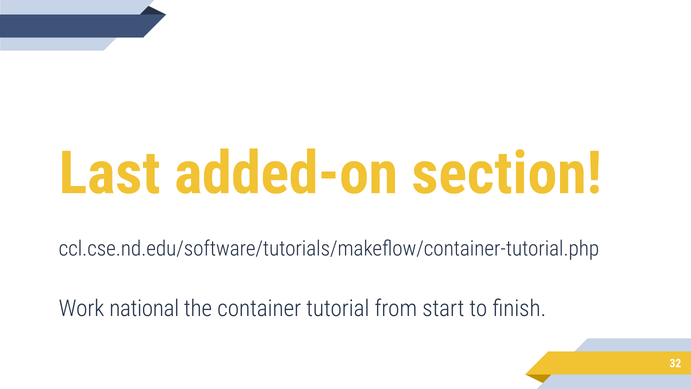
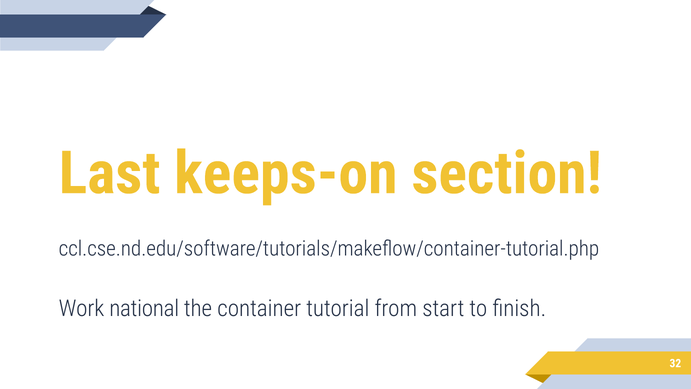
added-on: added-on -> keeps-on
